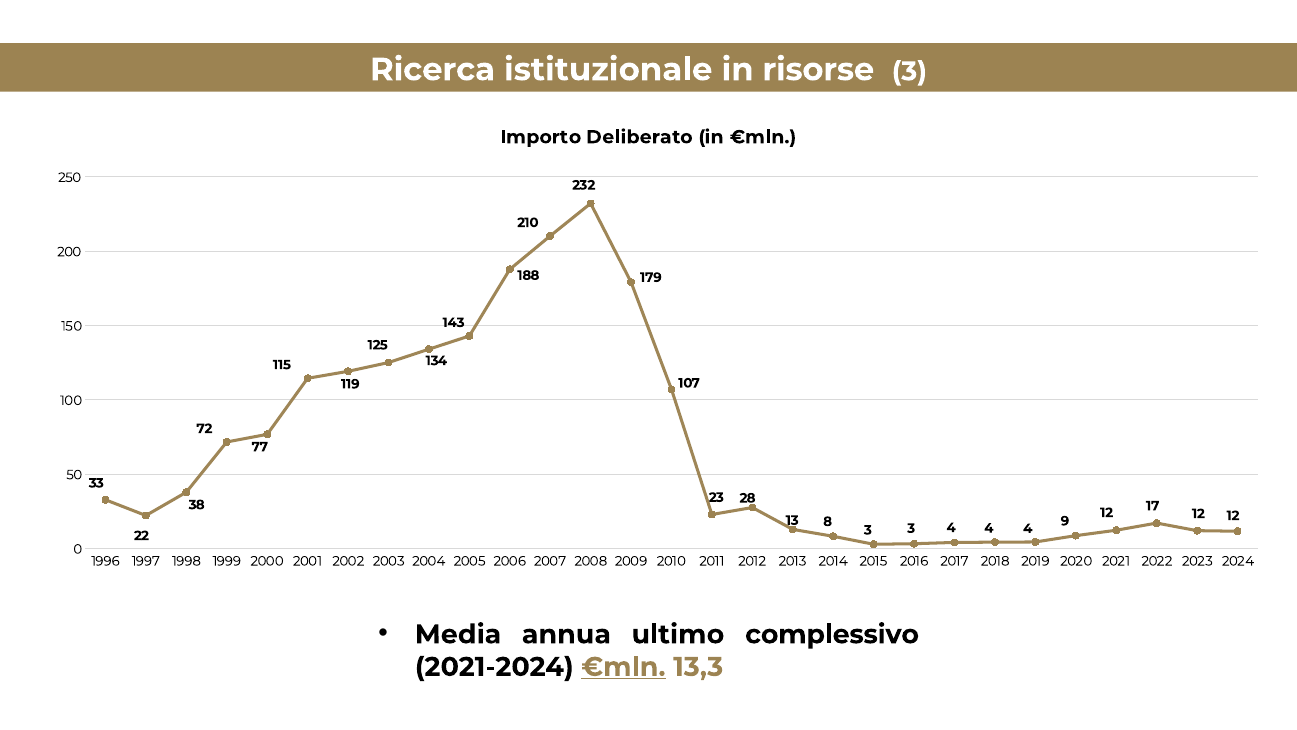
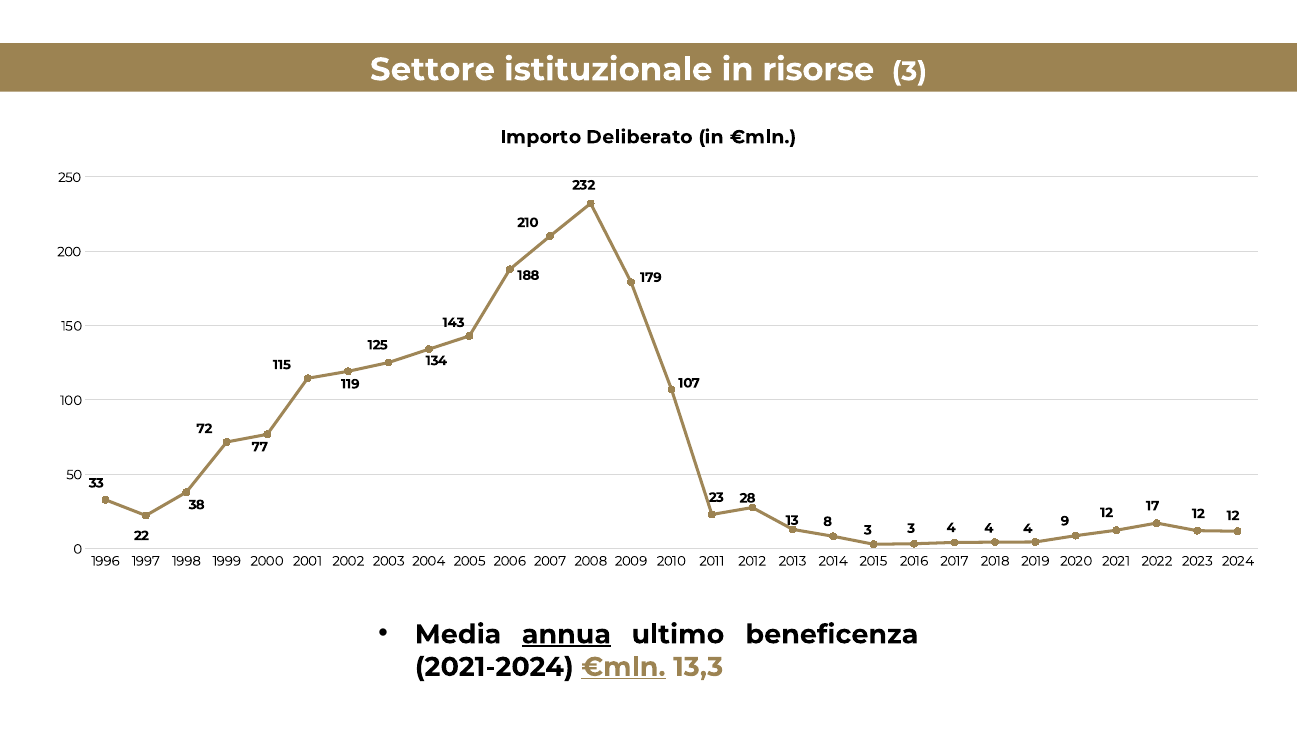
Ricerca: Ricerca -> Settore
annua underline: none -> present
complessivo: complessivo -> beneficenza
